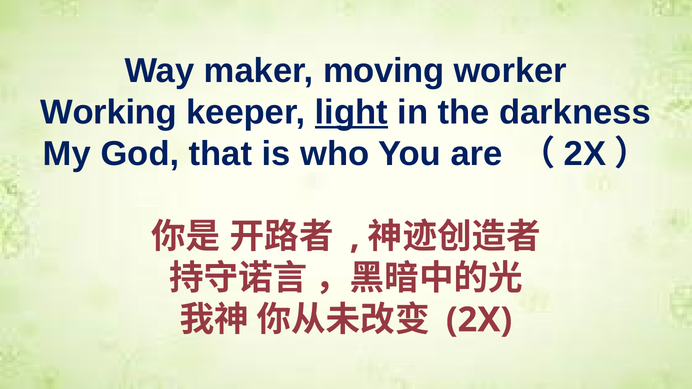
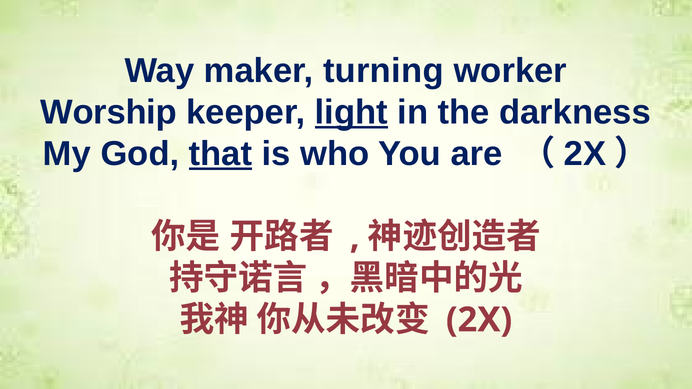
moving: moving -> turning
Working: Working -> Worship
that underline: none -> present
